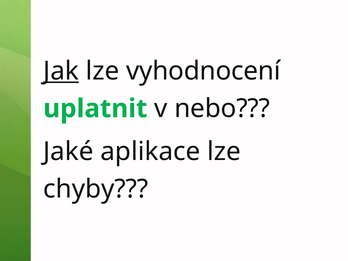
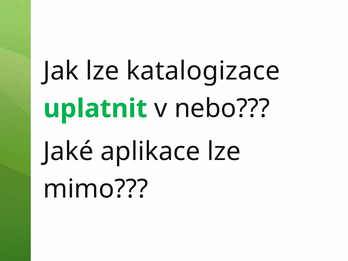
Jak underline: present -> none
vyhodnocení: vyhodnocení -> katalogizace
chyby: chyby -> mimo
